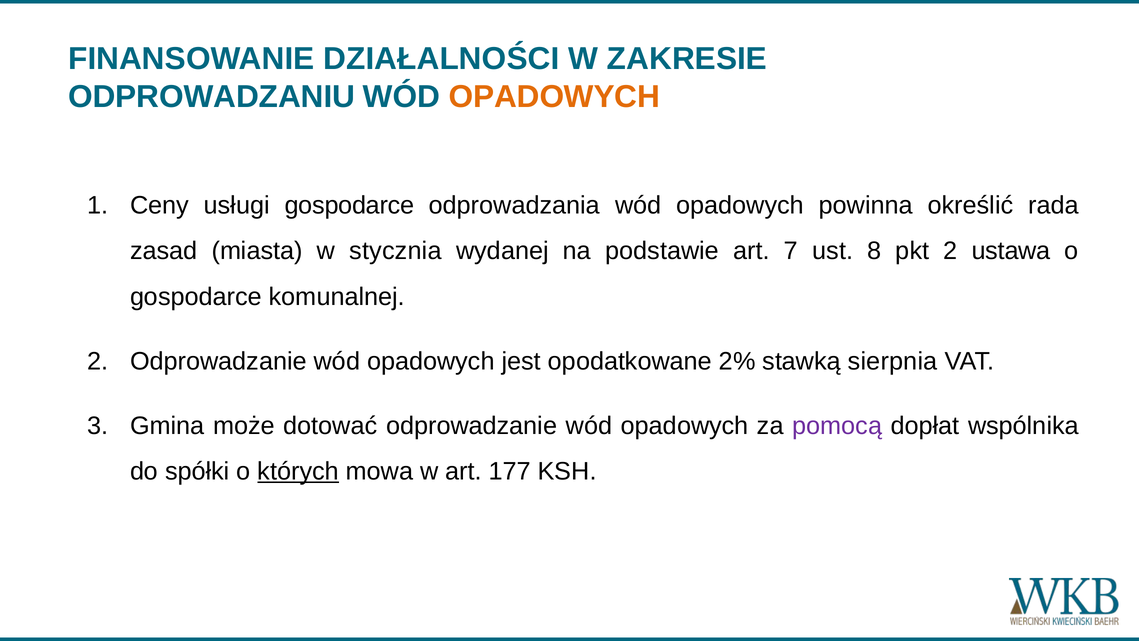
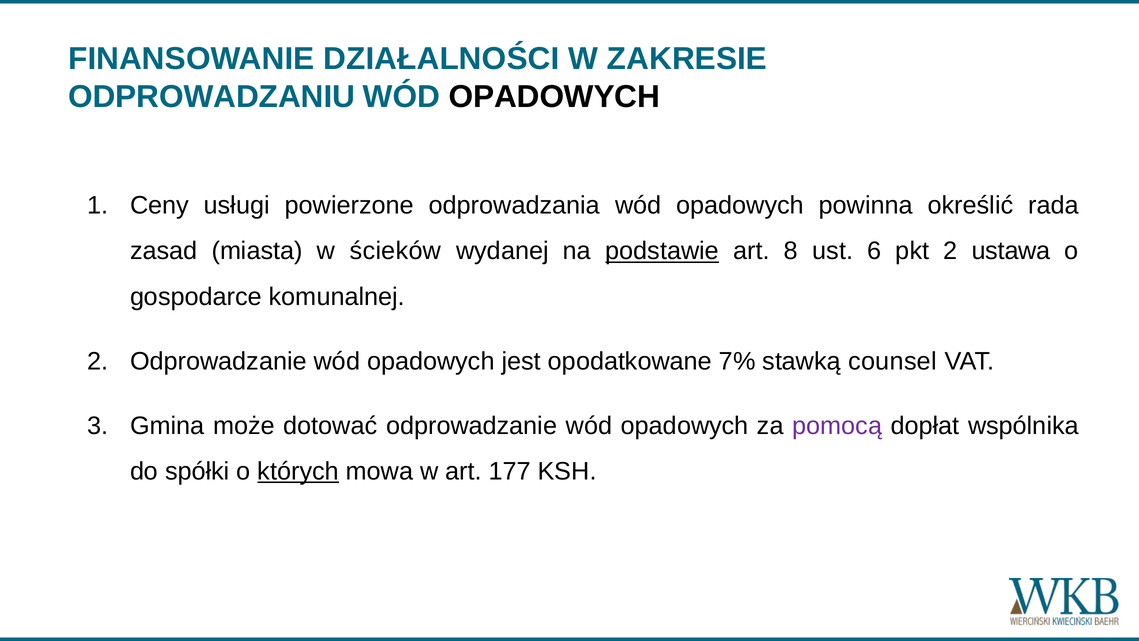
OPADOWYCH at (554, 97) colour: orange -> black
usługi gospodarce: gospodarce -> powierzone
stycznia: stycznia -> ścieków
podstawie underline: none -> present
7: 7 -> 8
8: 8 -> 6
2%: 2% -> 7%
sierpnia: sierpnia -> counsel
